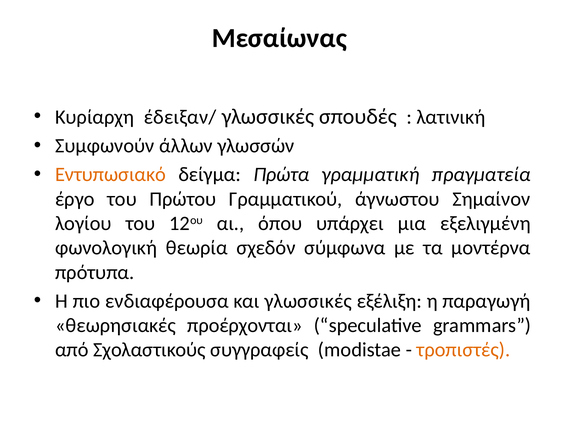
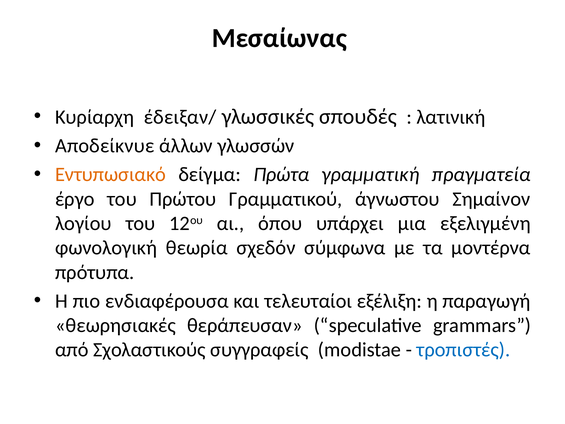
Συμφωνούν: Συμφωνούν -> Αποδείκνυε
και γλωσσικές: γλωσσικές -> τελευταίοι
προέρχονται: προέρχονται -> θεράπευσαν
τροπιστές colour: orange -> blue
